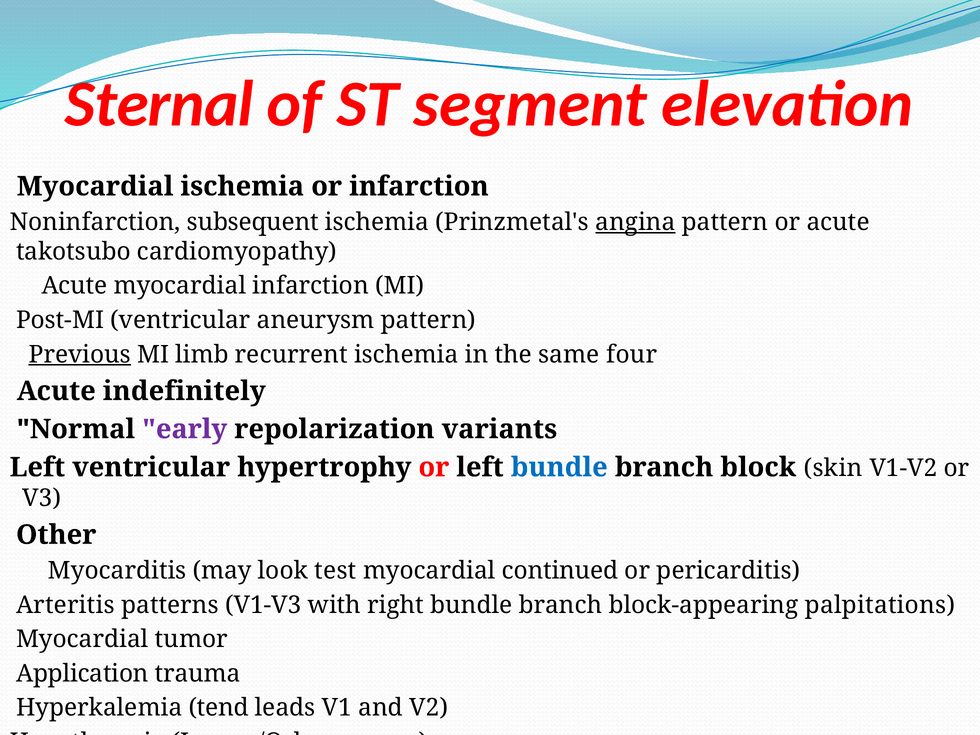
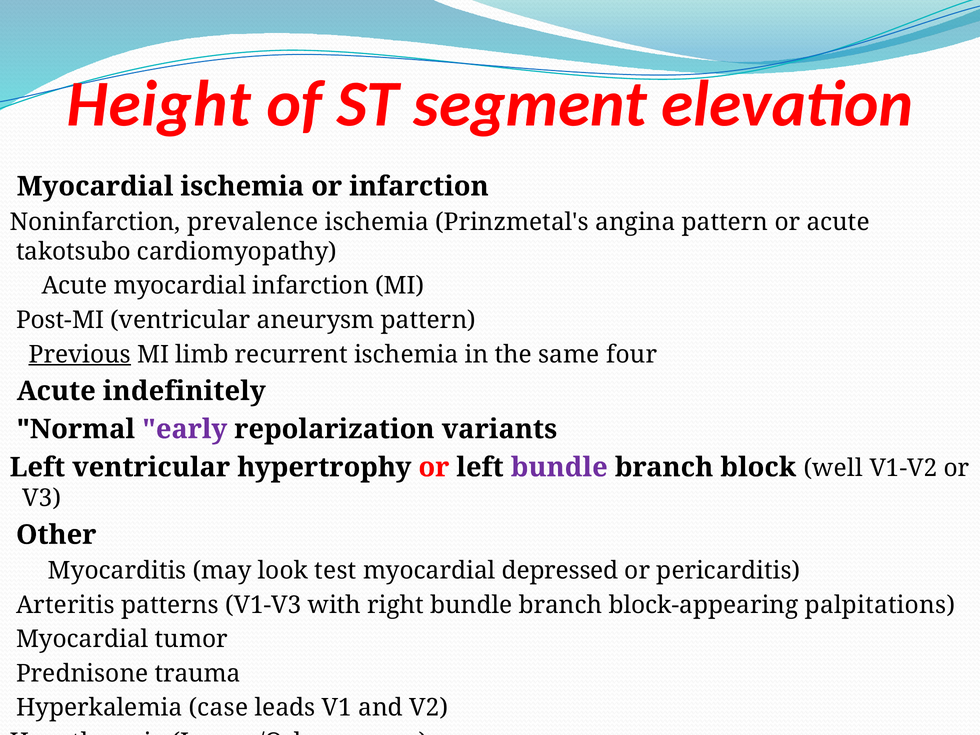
Sternal: Sternal -> Height
subsequent: subsequent -> prevalence
angina underline: present -> none
bundle at (559, 467) colour: blue -> purple
skin: skin -> well
continued: continued -> depressed
Application: Application -> Prednisone
tend: tend -> case
